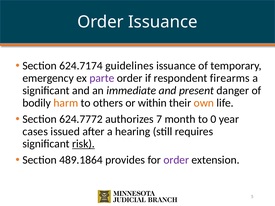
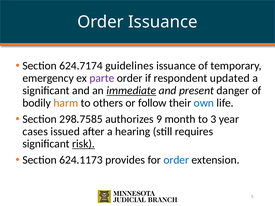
firearms: firearms -> updated
immediate underline: none -> present
within: within -> follow
own colour: orange -> blue
624.7772: 624.7772 -> 298.7585
7: 7 -> 9
0: 0 -> 3
489.1864: 489.1864 -> 624.1173
order at (176, 160) colour: purple -> blue
